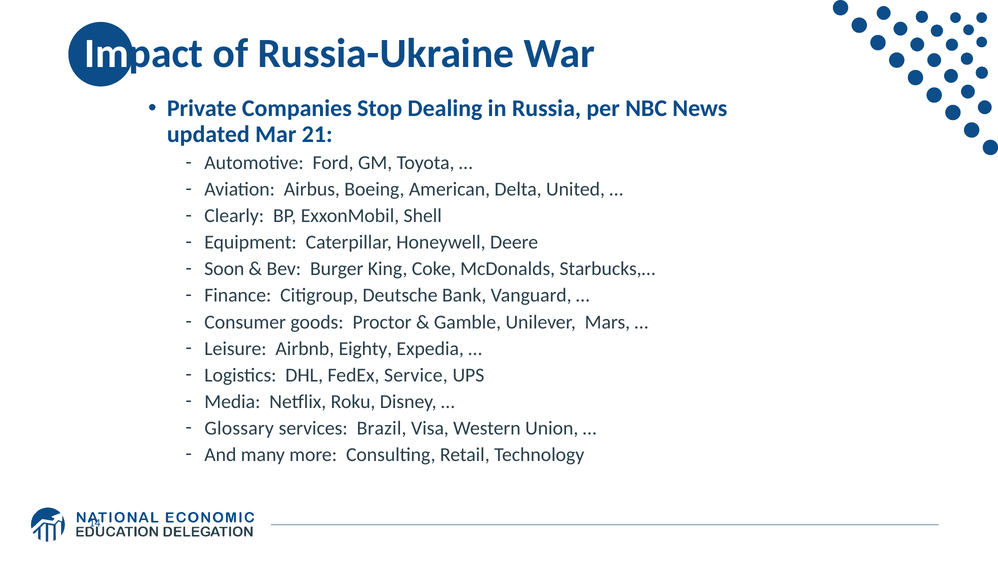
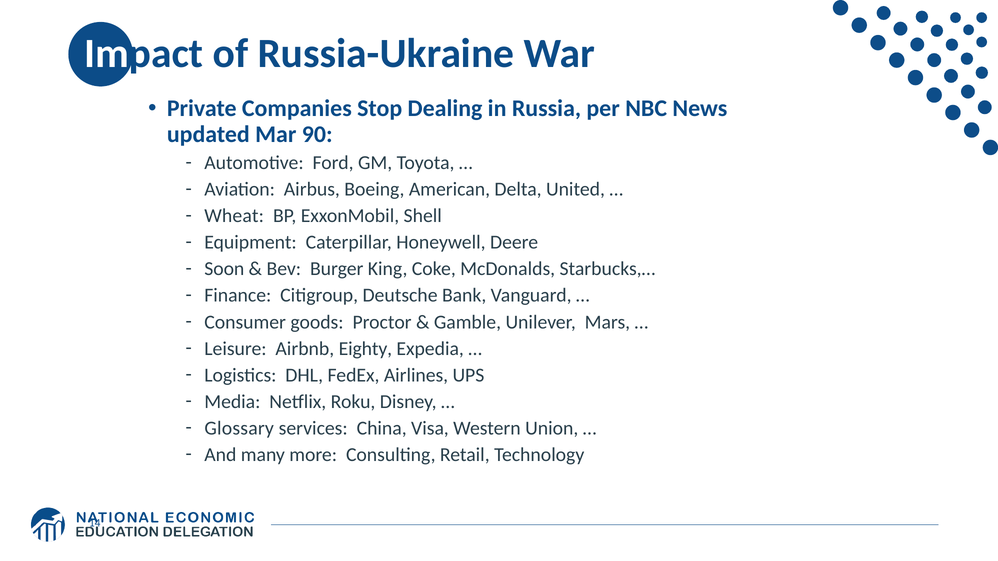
21: 21 -> 90
Clearly: Clearly -> Wheat
Service: Service -> Airlines
Brazil: Brazil -> China
